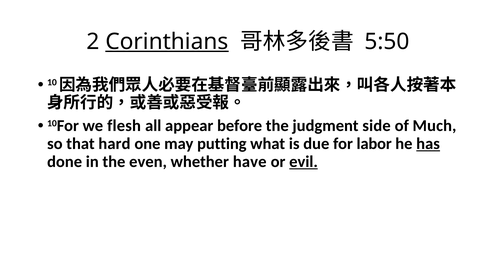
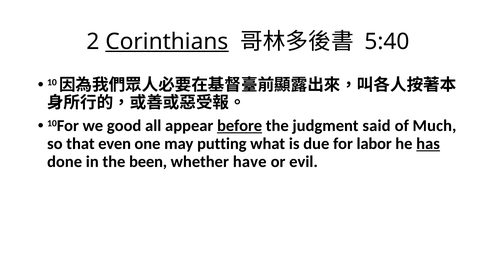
5:50: 5:50 -> 5:40
flesh: flesh -> good
before underline: none -> present
side: side -> said
hard: hard -> even
even: even -> been
evil underline: present -> none
